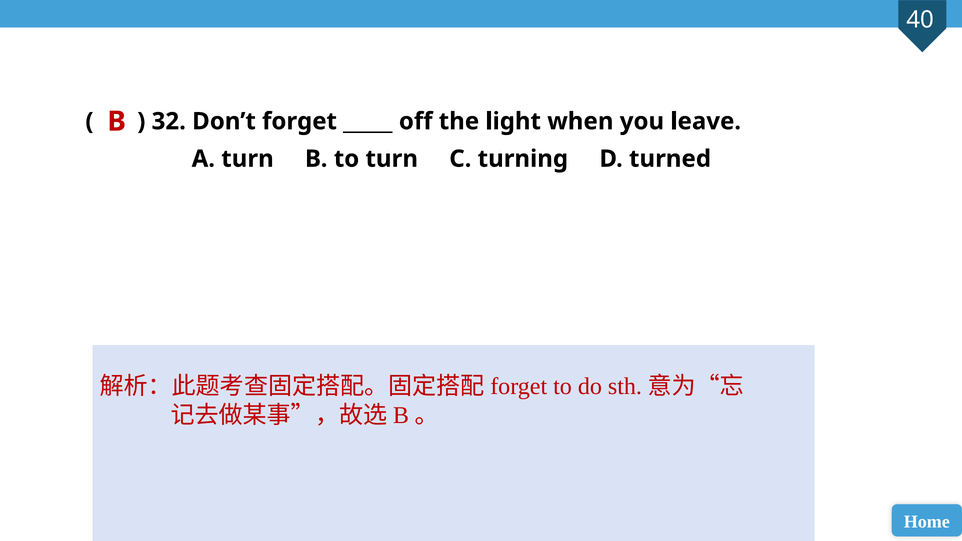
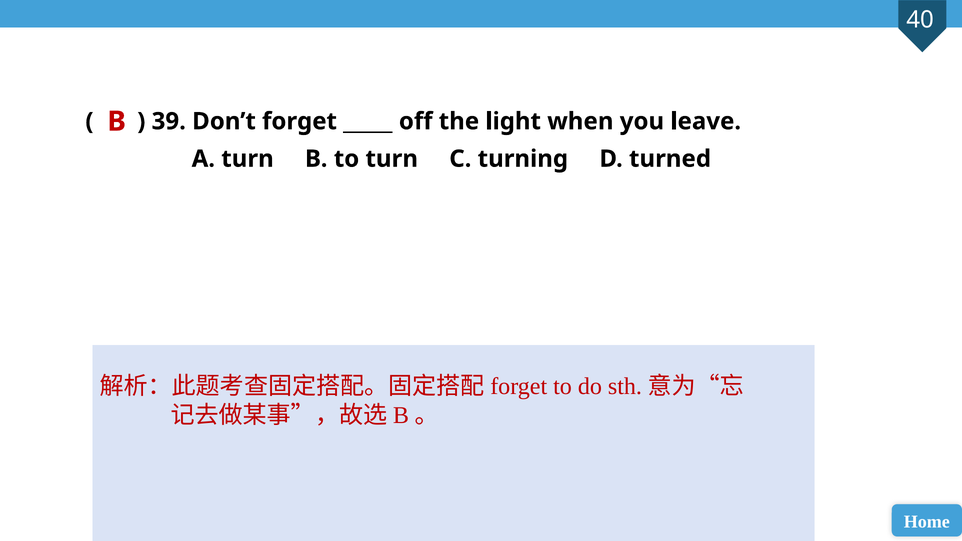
32: 32 -> 39
